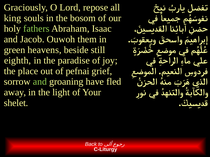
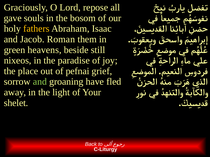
king: king -> gave
fathers colour: light green -> yellow
Ouwoh: Ouwoh -> Roman
eighth: eighth -> nixeos
